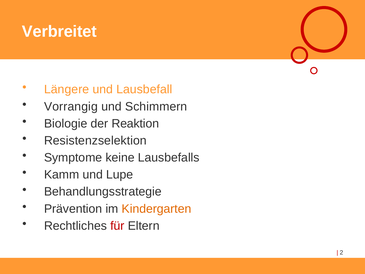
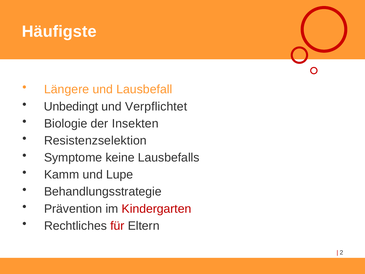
Verbreitet: Verbreitet -> Häufigste
Vorrangig: Vorrangig -> Unbedingt
Schimmern: Schimmern -> Verpflichtet
Reaktion: Reaktion -> Insekten
Kindergarten colour: orange -> red
